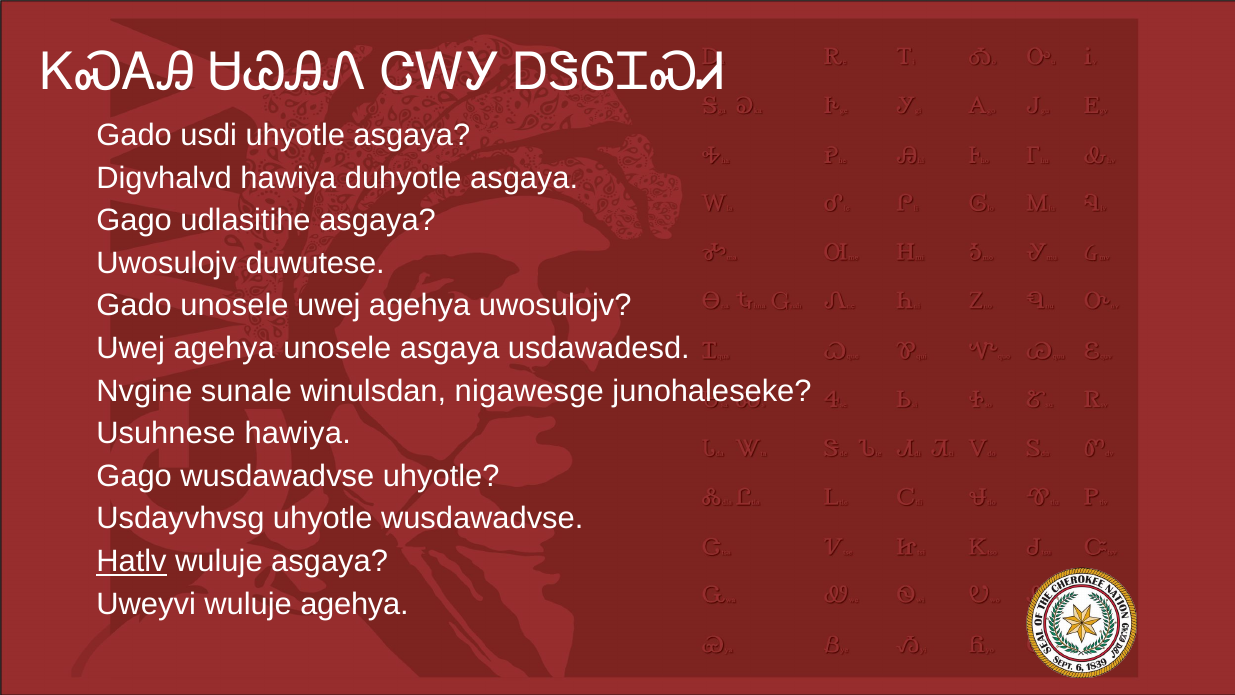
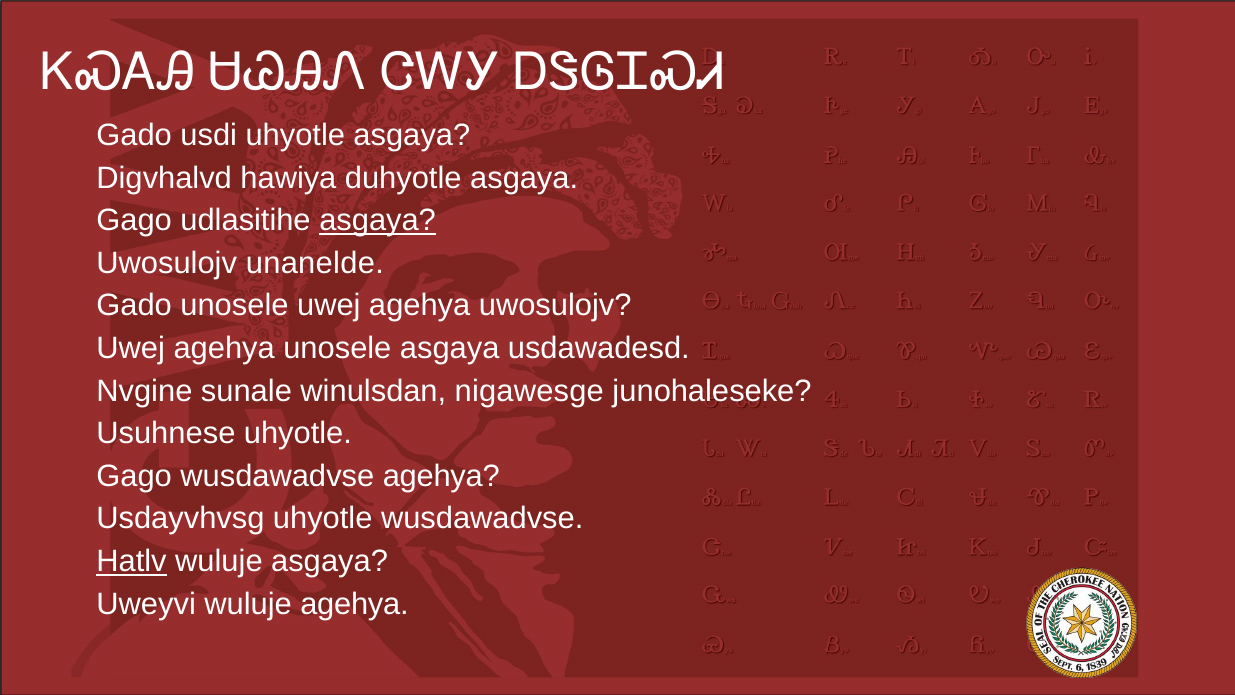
asgaya at (378, 220) underline: none -> present
duwutese: duwutese -> unanelde
Usuhnese hawiya: hawiya -> uhyotle
wusdawadvse uhyotle: uhyotle -> agehya
